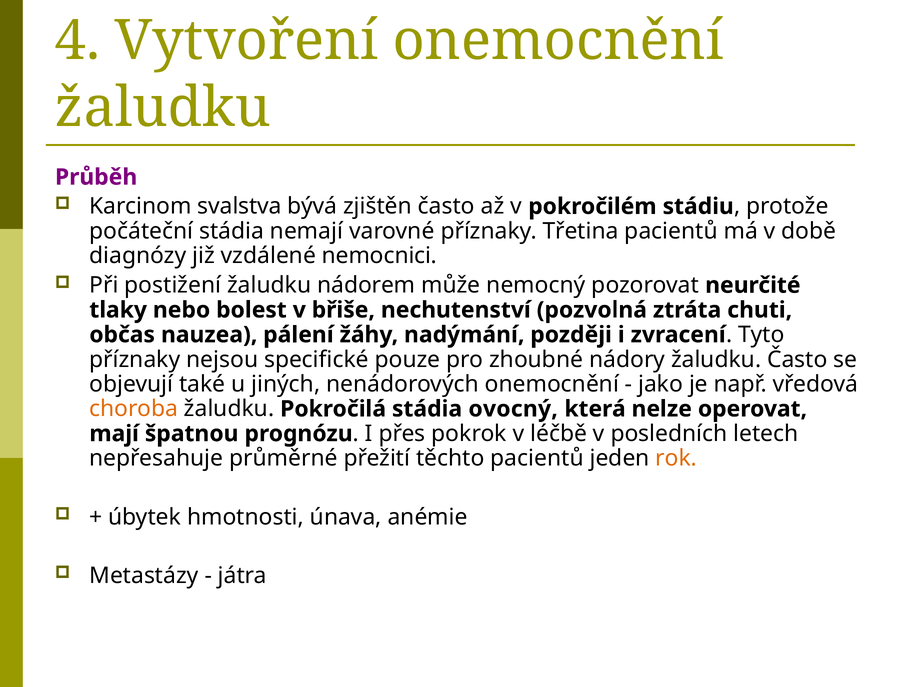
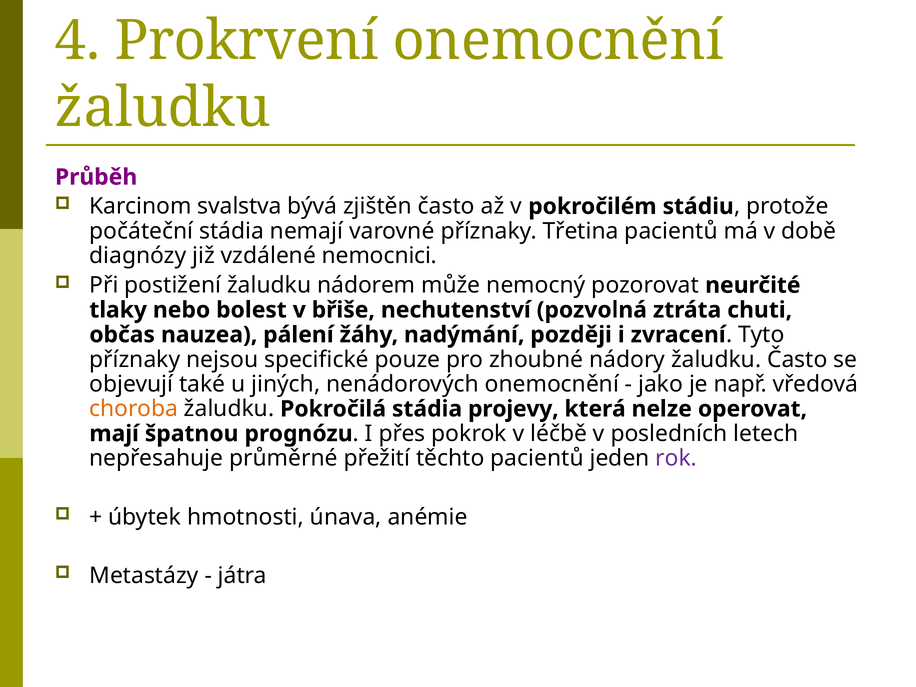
Vytvoření: Vytvoření -> Prokrvení
ovocný: ovocný -> projevy
rok colour: orange -> purple
